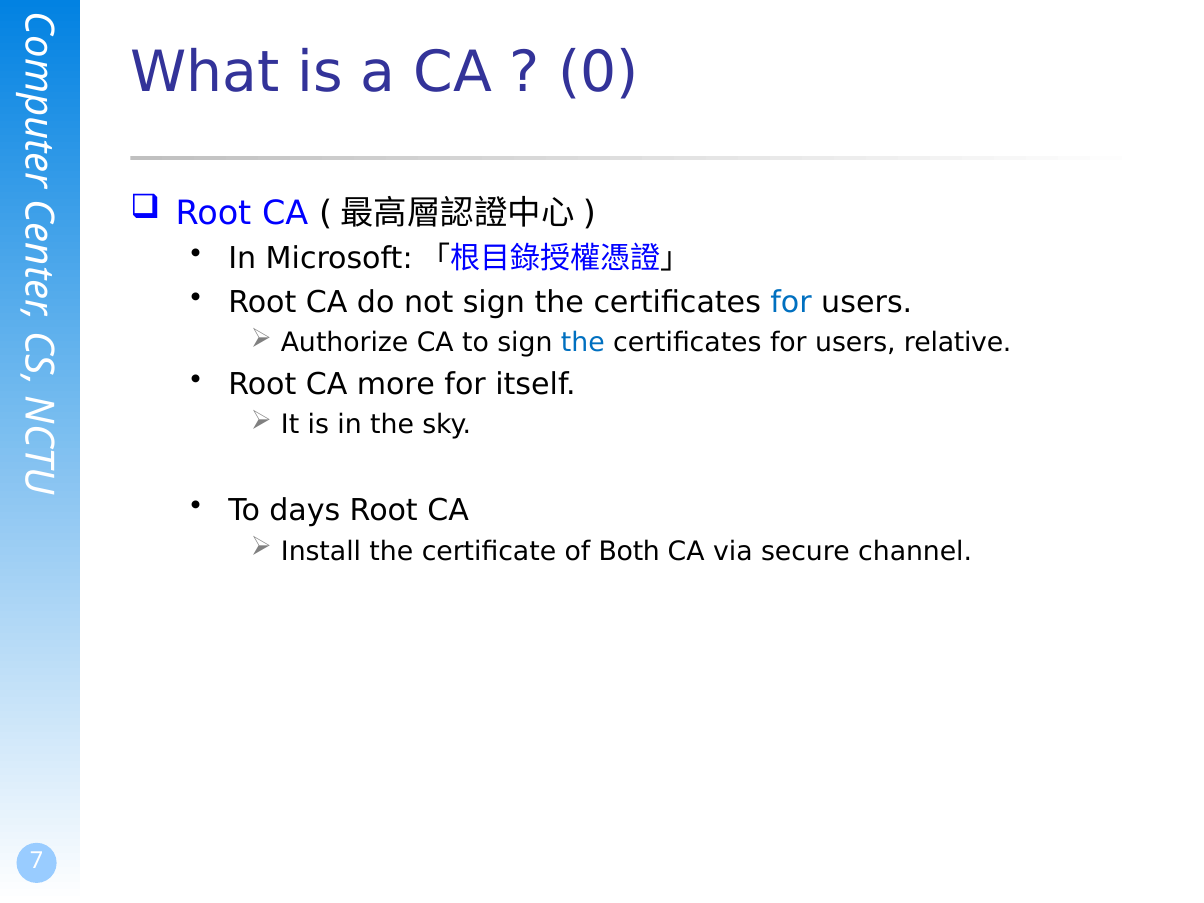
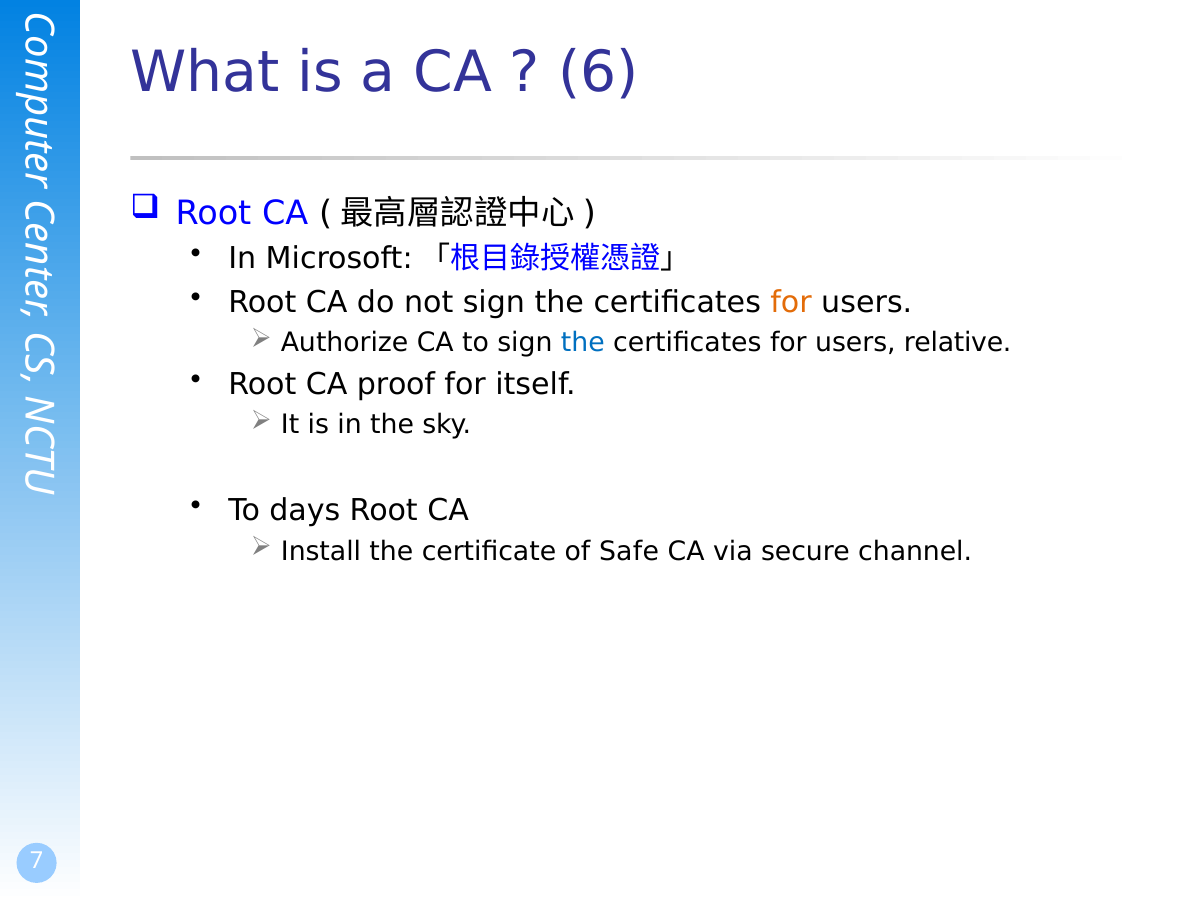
0: 0 -> 6
for at (791, 302) colour: blue -> orange
more: more -> proof
Both: Both -> Safe
